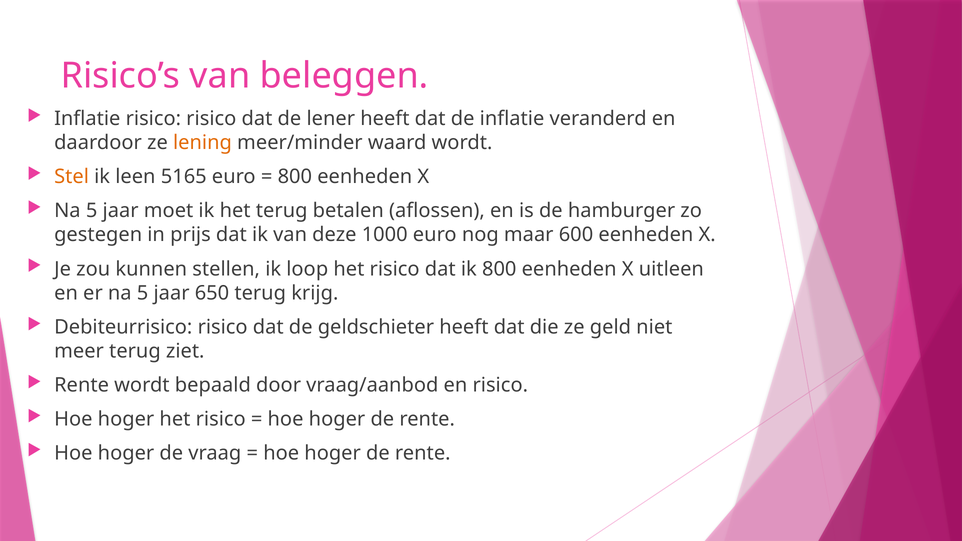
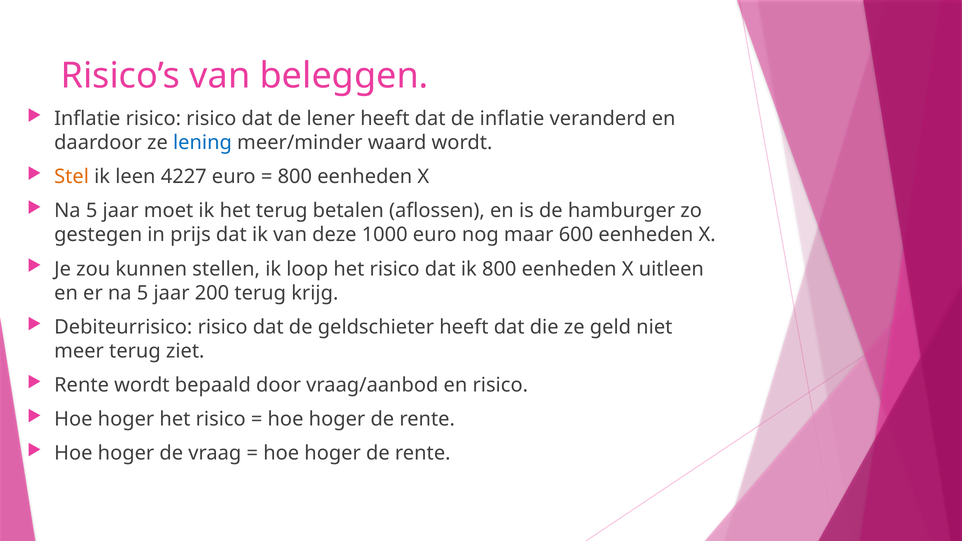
lening colour: orange -> blue
5165: 5165 -> 4227
650: 650 -> 200
